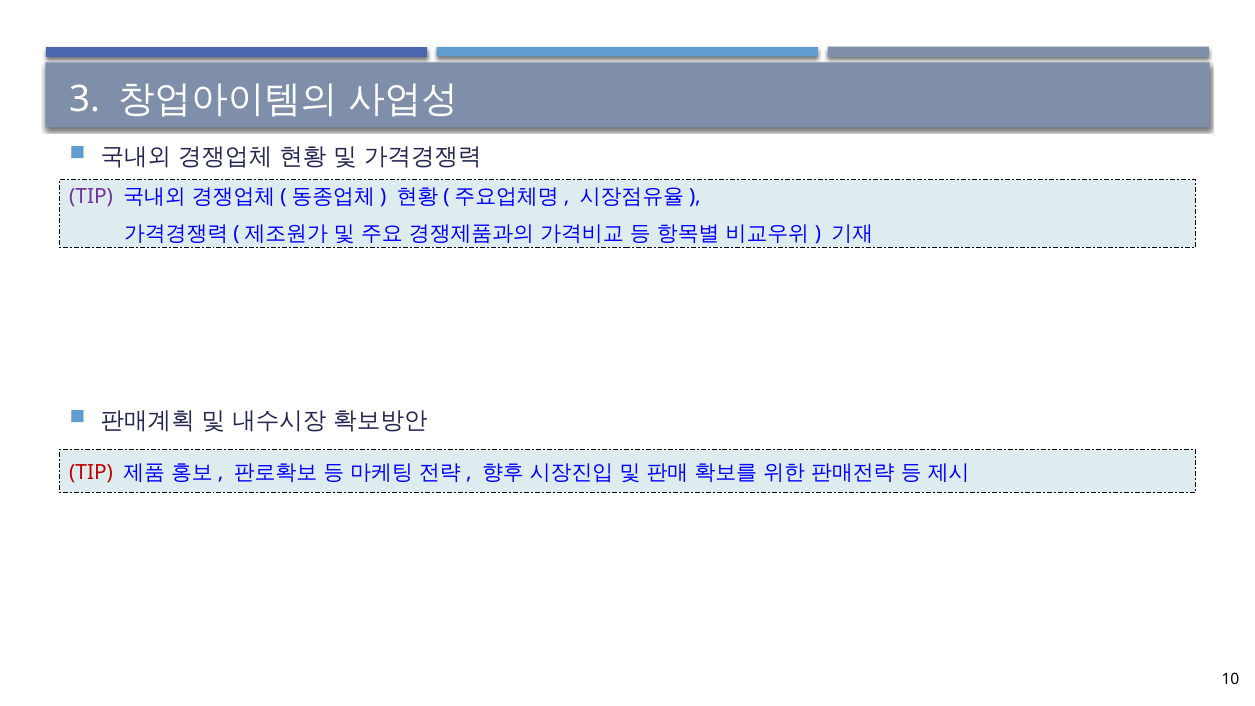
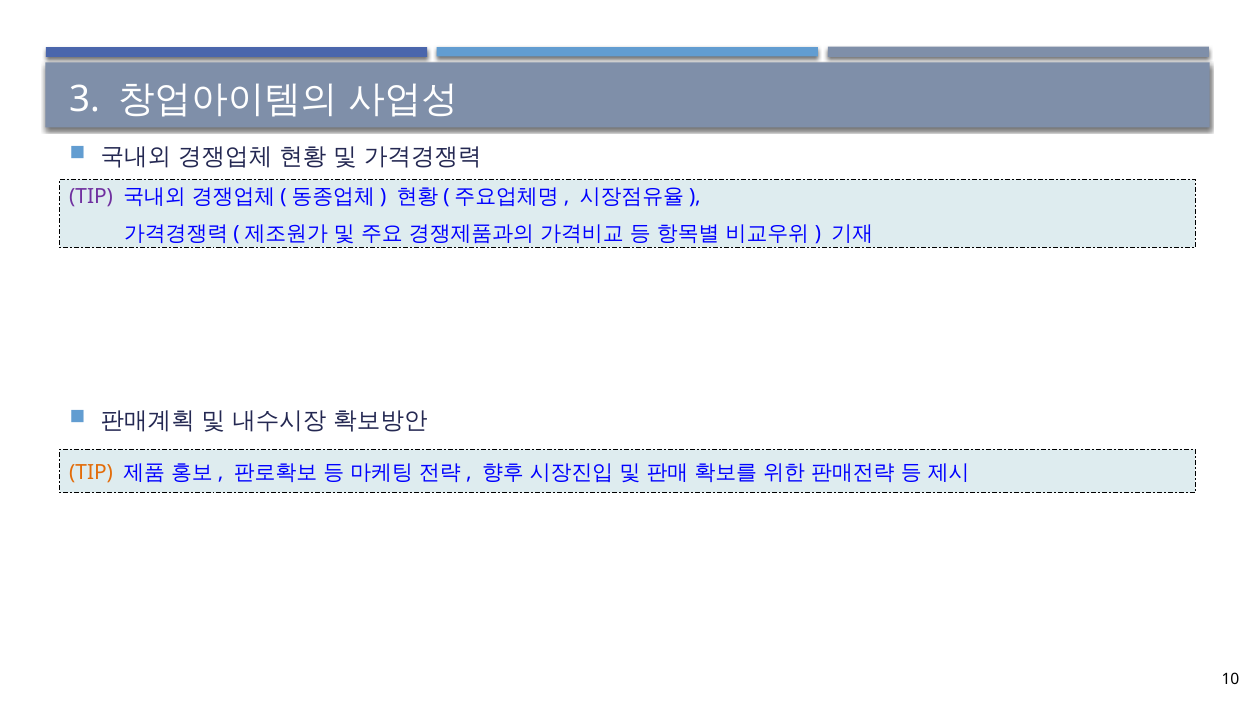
TIP at (91, 472) colour: red -> orange
